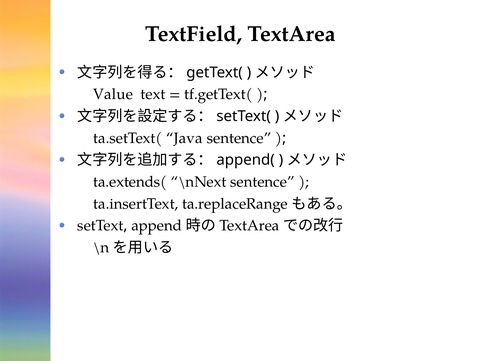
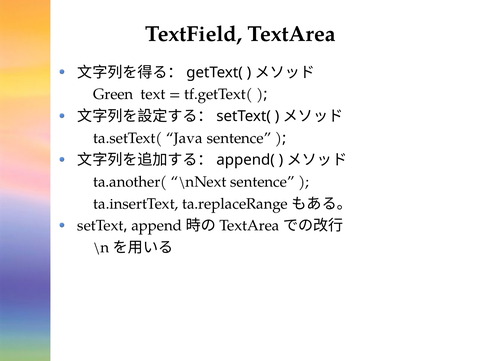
Value: Value -> Green
ta.extends(: ta.extends( -> ta.another(
